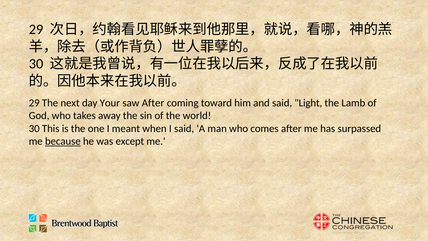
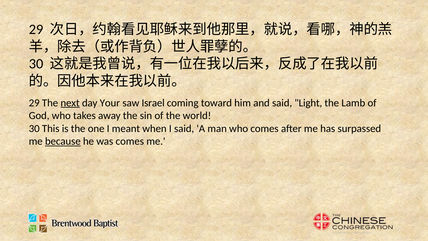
next underline: none -> present
saw After: After -> Israel
was except: except -> comes
